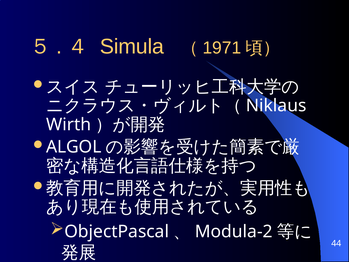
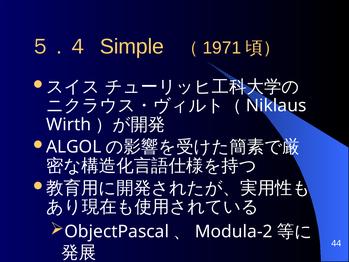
Simula: Simula -> Simple
